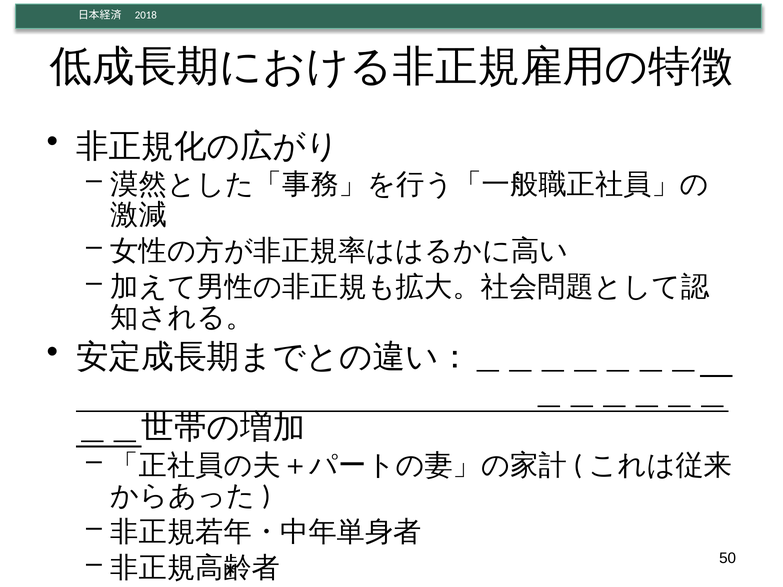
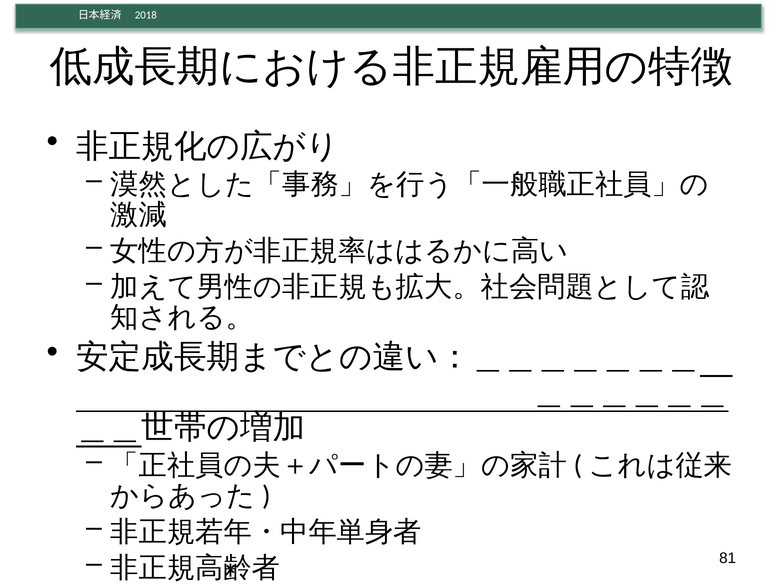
50: 50 -> 81
